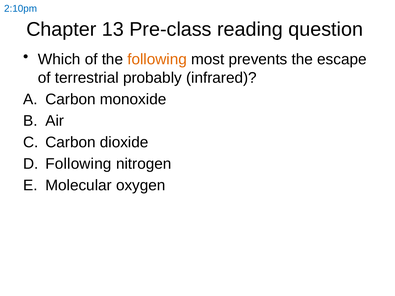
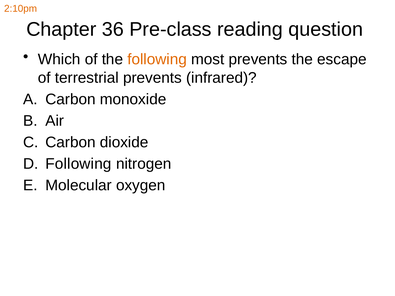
2:10pm colour: blue -> orange
13: 13 -> 36
terrestrial probably: probably -> prevents
